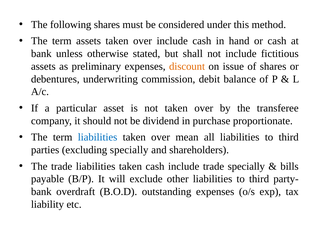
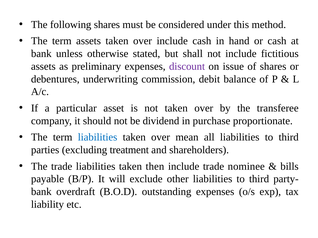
discount colour: orange -> purple
excluding specially: specially -> treatment
taken cash: cash -> then
trade specially: specially -> nominee
